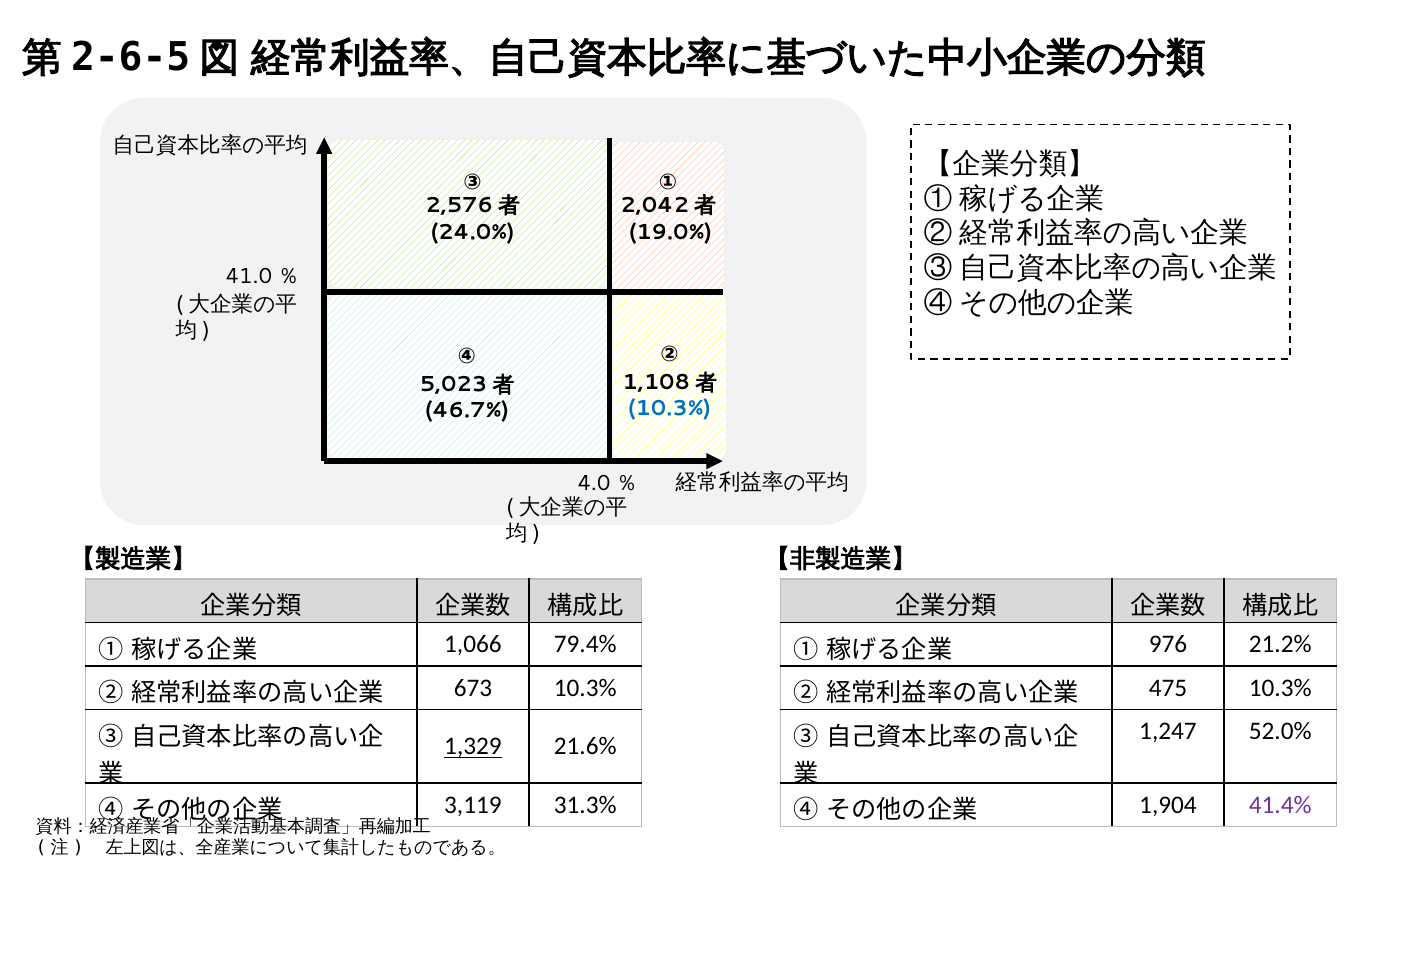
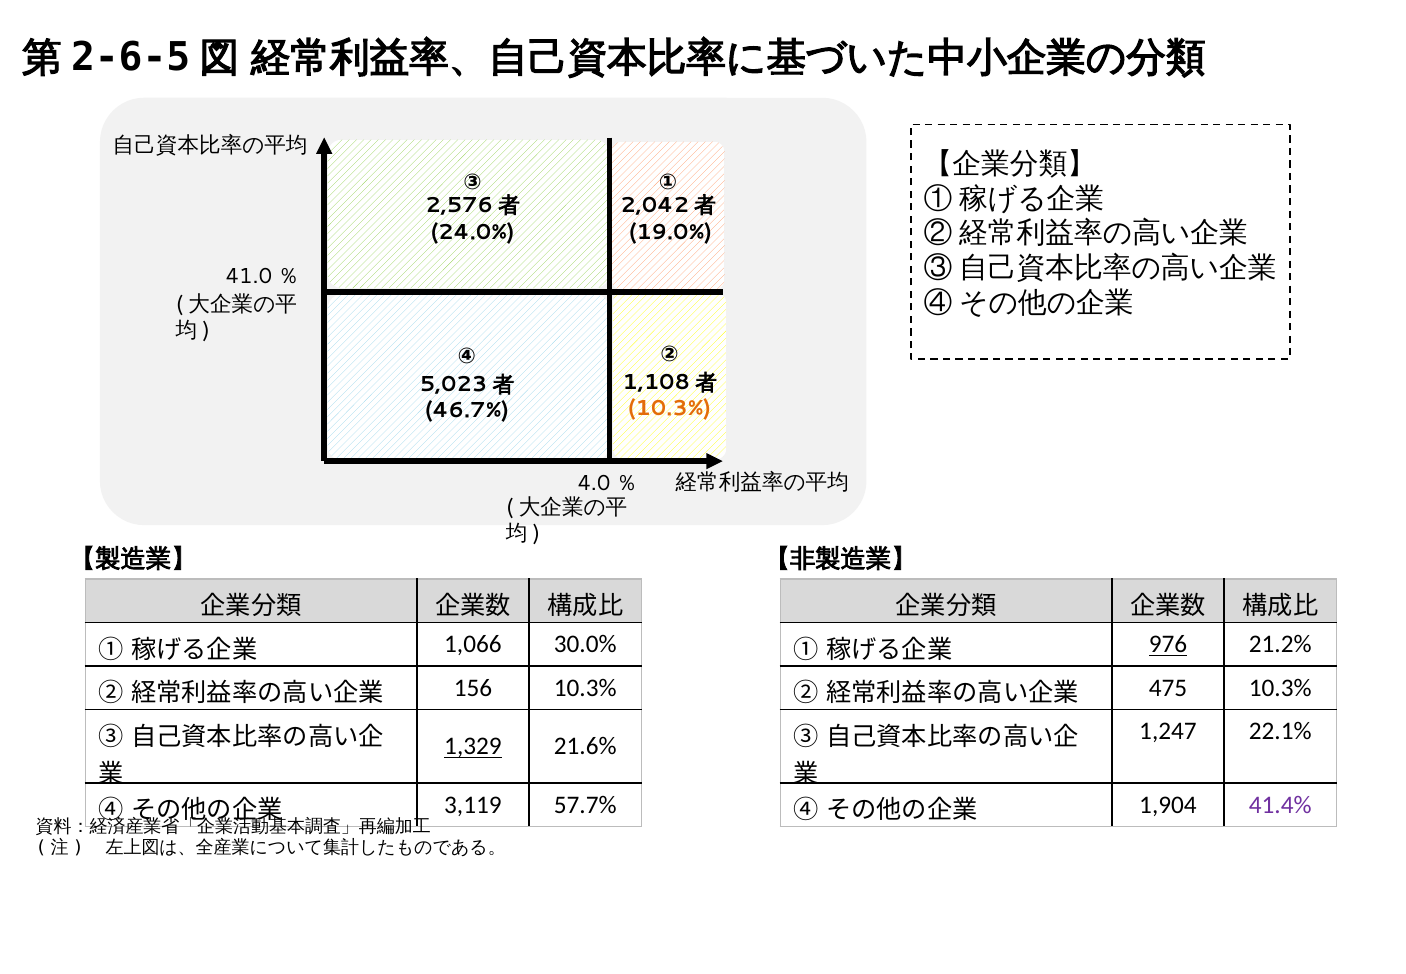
10.3% at (669, 408) colour: blue -> orange
79.4%: 79.4% -> 30.0%
976 underline: none -> present
673: 673 -> 156
52.0%: 52.0% -> 22.1%
31.3%: 31.3% -> 57.7%
